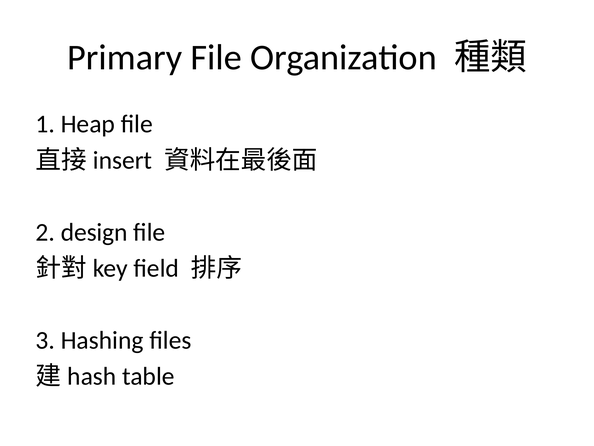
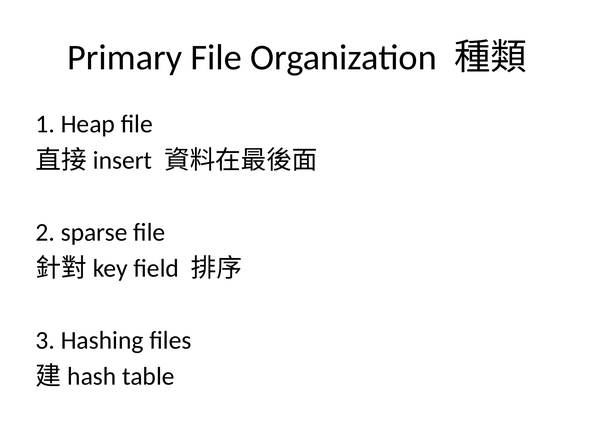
design: design -> sparse
